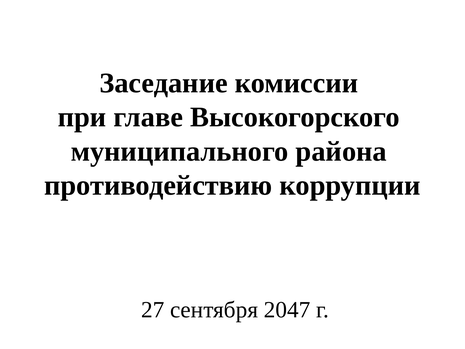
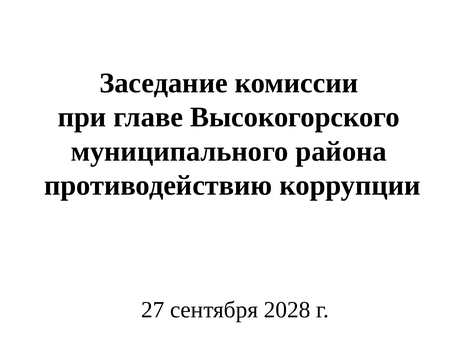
2047: 2047 -> 2028
